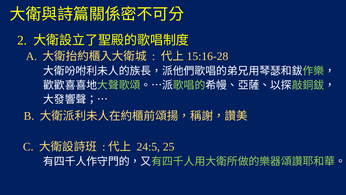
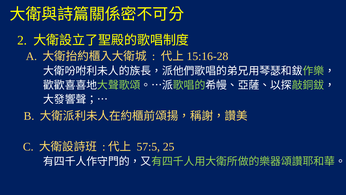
24:5: 24:5 -> 57:5
